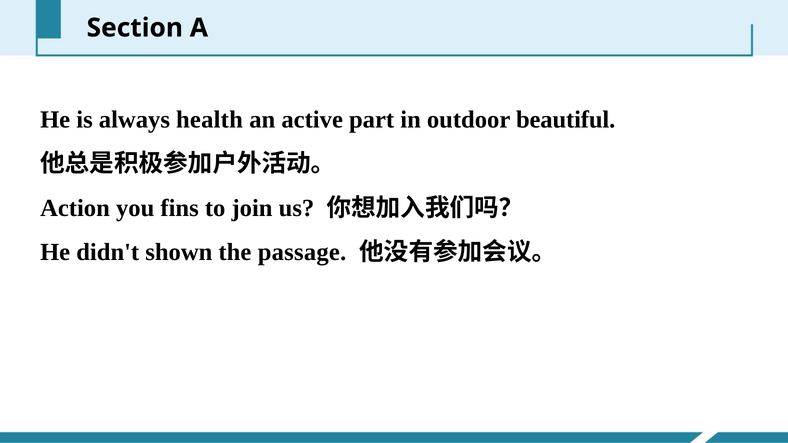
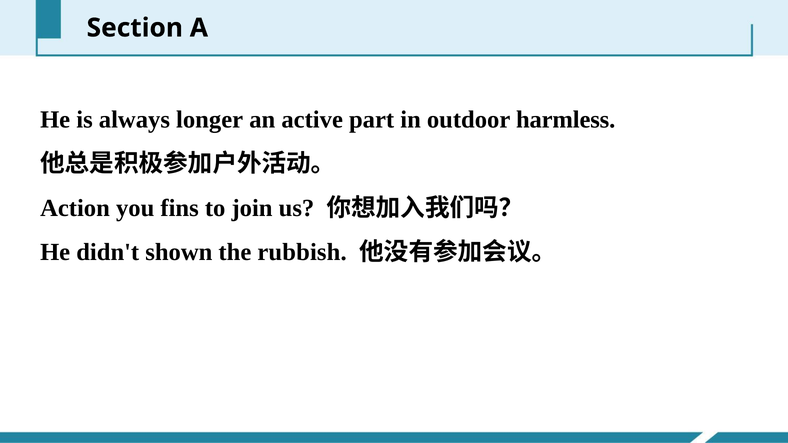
health: health -> longer
beautiful: beautiful -> harmless
passage: passage -> rubbish
